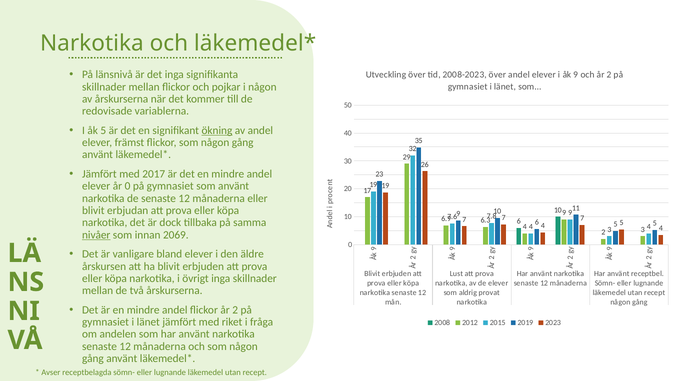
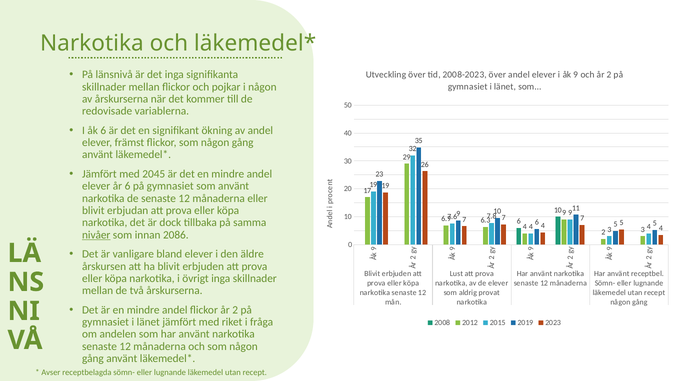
åk 5: 5 -> 6
ökning underline: present -> none
2017: 2017 -> 2045
år 0: 0 -> 6
2069: 2069 -> 2086
